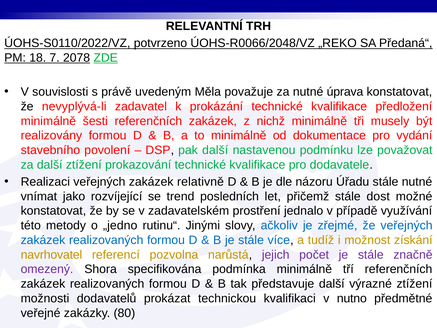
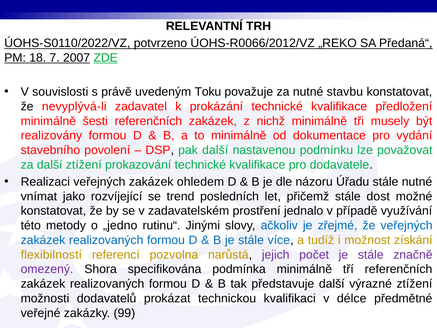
ÚOHS-R0066/2048/VZ: ÚOHS-R0066/2048/VZ -> ÚOHS-R0066/2012/VZ
2078: 2078 -> 2007
Měla: Měla -> Toku
úprava: úprava -> stavbu
relativně: relativně -> ohledem
navrhovatel: navrhovatel -> flexibilností
nutno: nutno -> délce
80: 80 -> 99
